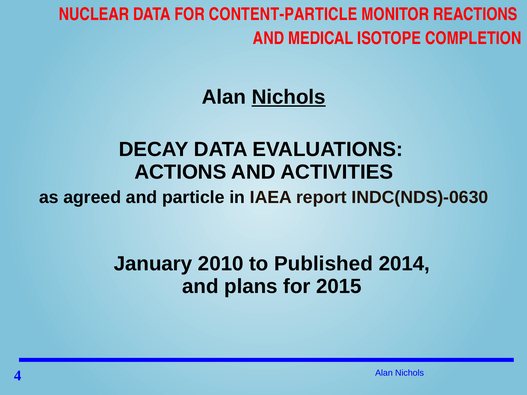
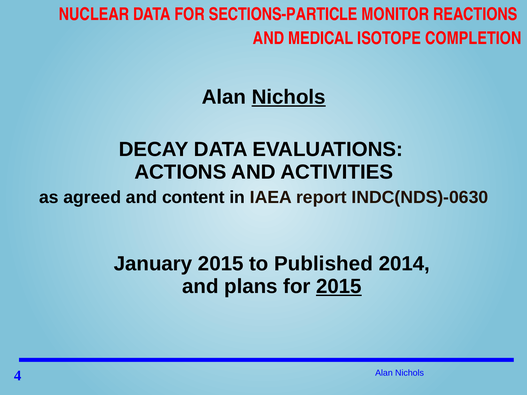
CONTENT-PARTICLE: CONTENT-PARTICLE -> SECTIONS-PARTICLE
particle: particle -> content
January 2010: 2010 -> 2015
2015 at (339, 287) underline: none -> present
